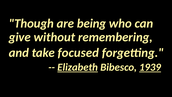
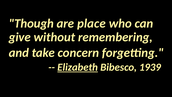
being: being -> place
focused: focused -> concern
1939 underline: present -> none
